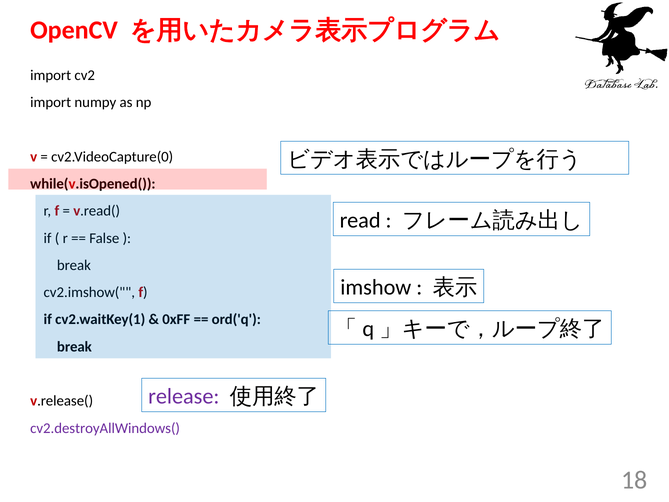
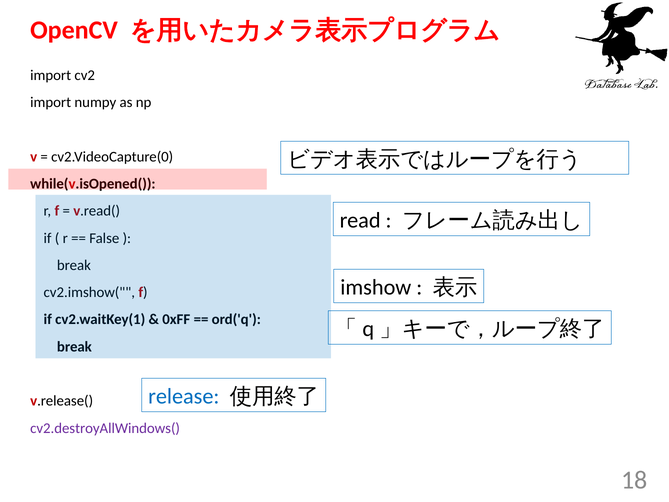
release colour: purple -> blue
